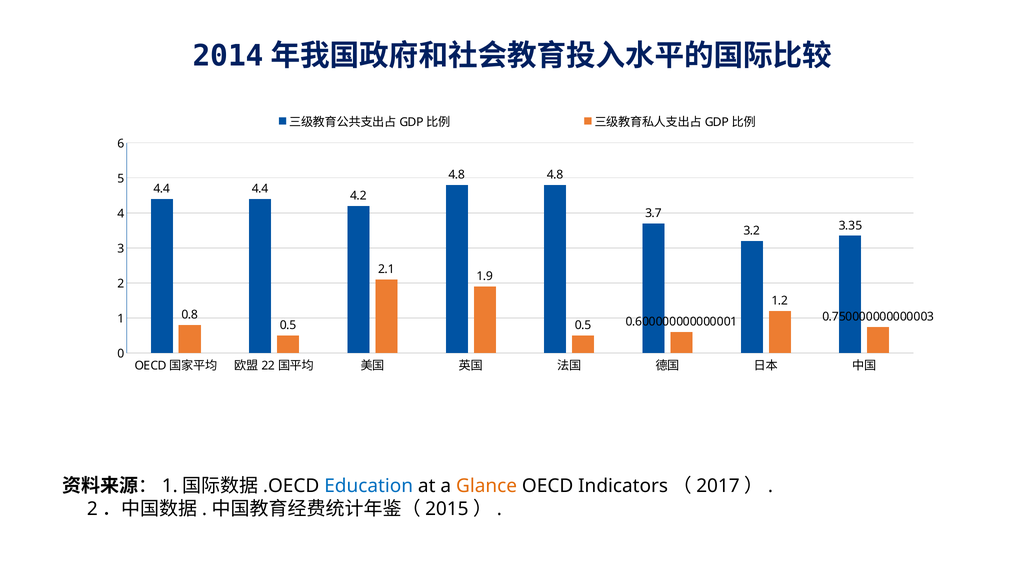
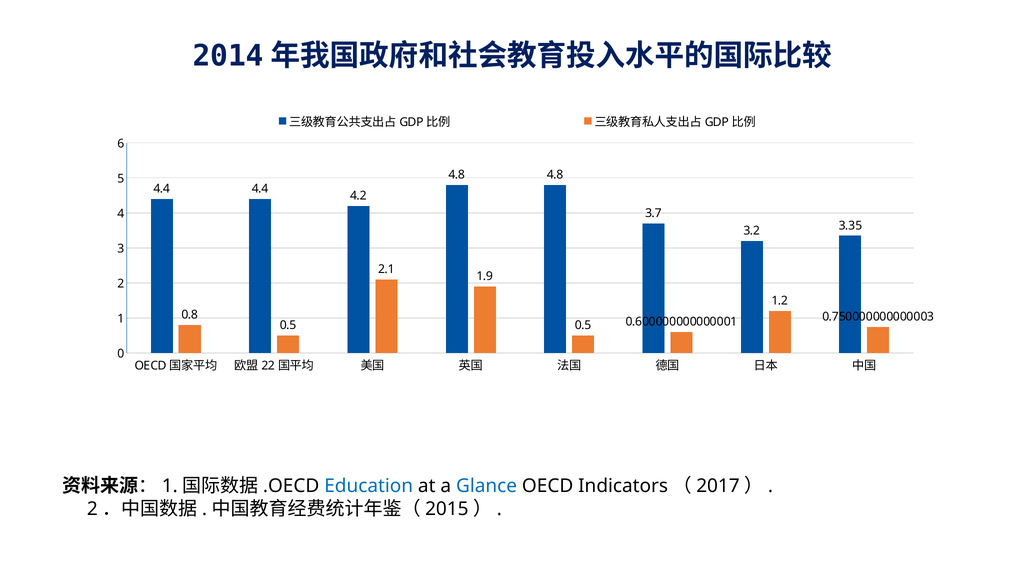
Glance colour: orange -> blue
